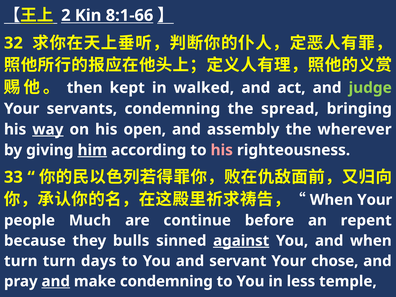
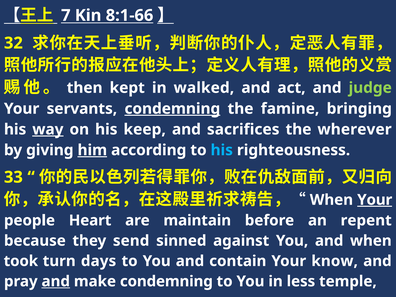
2: 2 -> 7
condemning at (172, 109) underline: none -> present
spread: spread -> famine
open: open -> keep
assembly: assembly -> sacrifices
his at (222, 150) colour: pink -> light blue
Your at (375, 200) underline: none -> present
Much: Much -> Heart
continue: continue -> maintain
bulls: bulls -> send
against underline: present -> none
turn at (21, 261): turn -> took
servant: servant -> contain
chose: chose -> know
